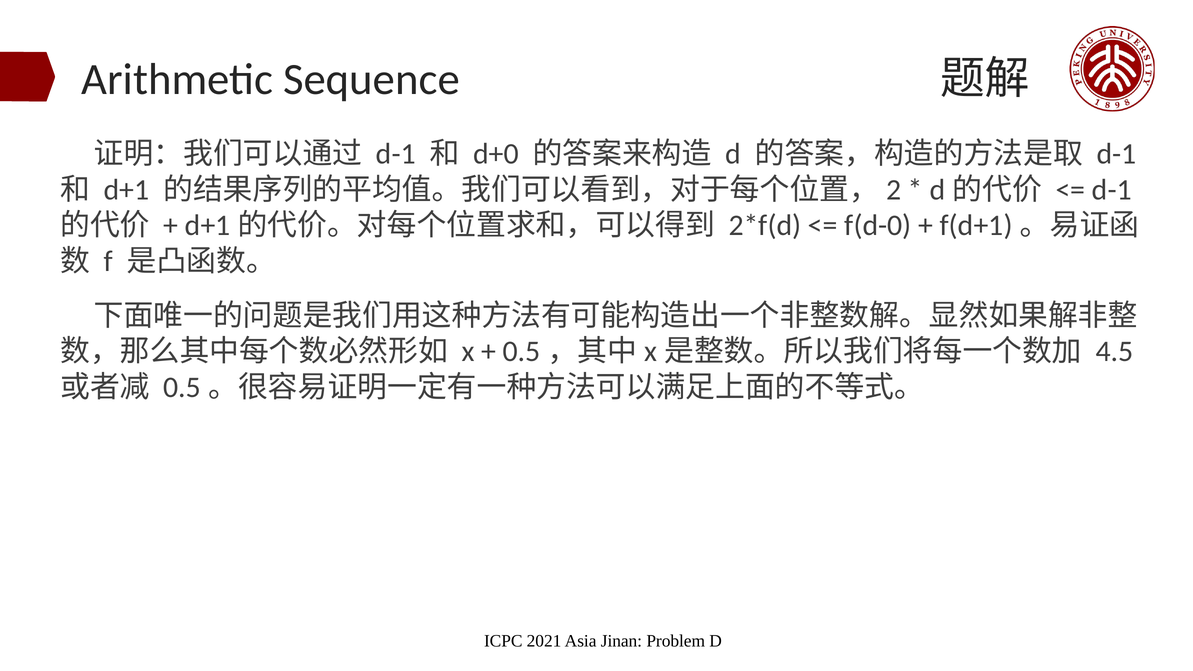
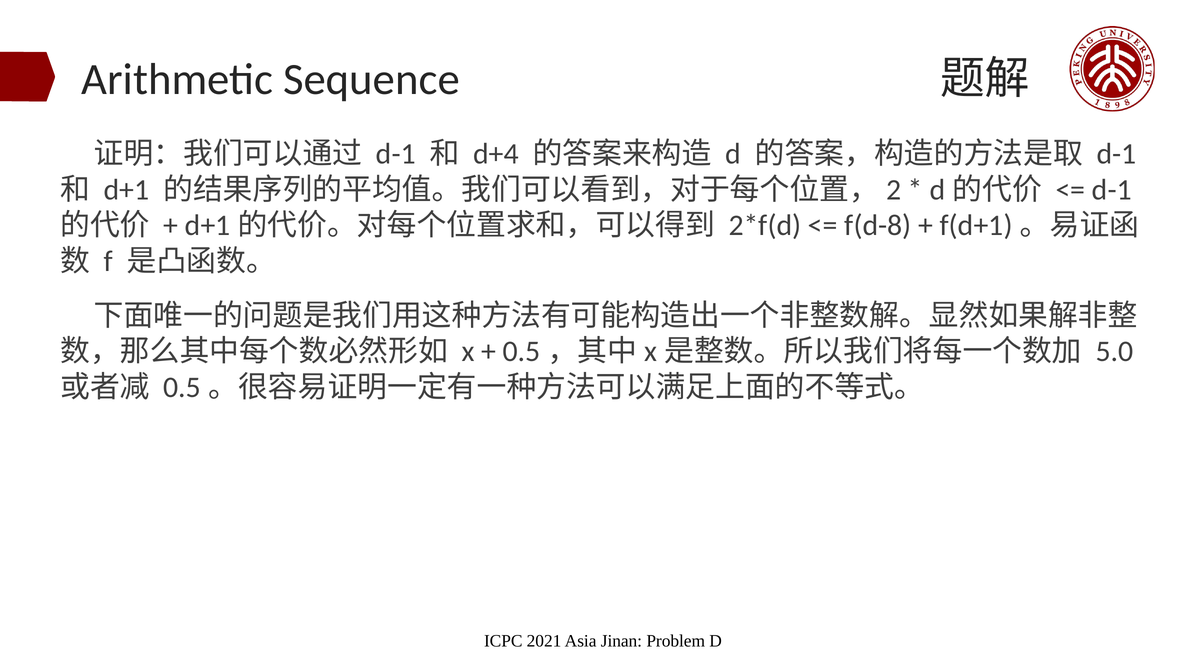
d+0: d+0 -> d+4
f(d-0: f(d-0 -> f(d-8
4.5: 4.5 -> 5.0
